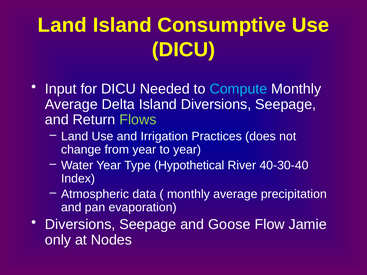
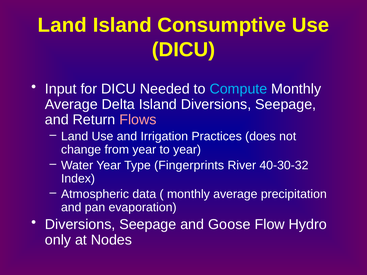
Flows colour: light green -> pink
Hypothetical: Hypothetical -> Fingerprints
40-30-40: 40-30-40 -> 40-30-32
Jamie: Jamie -> Hydro
